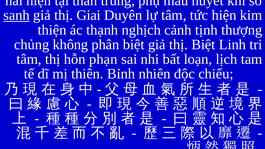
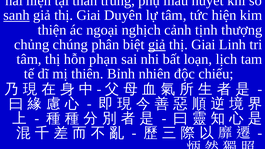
thạnh: thạnh -> ngoại
không: không -> chúng
giả at (157, 45) underline: none -> present
Biệt at (203, 45): Biệt -> Giai
